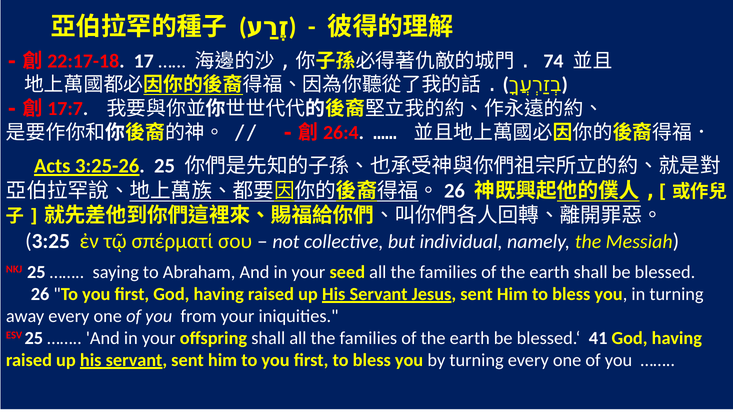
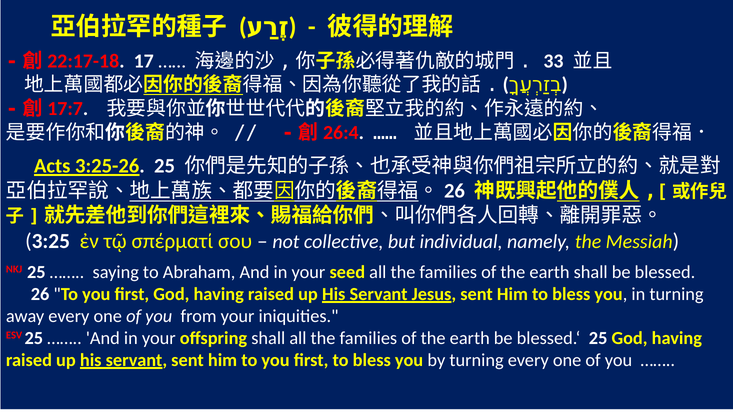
74: 74 -> 33
blessed.‘ 41: 41 -> 25
